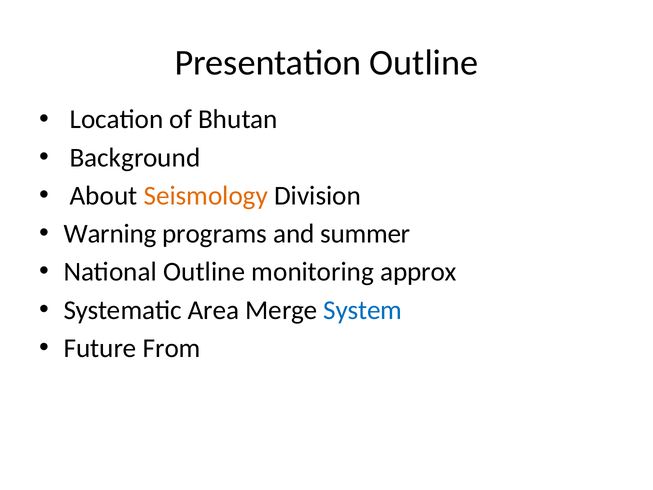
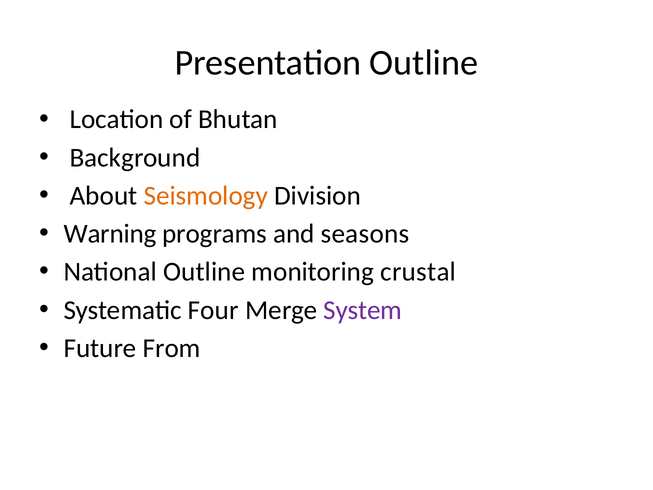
summer: summer -> seasons
approx: approx -> crustal
Area: Area -> Four
System colour: blue -> purple
